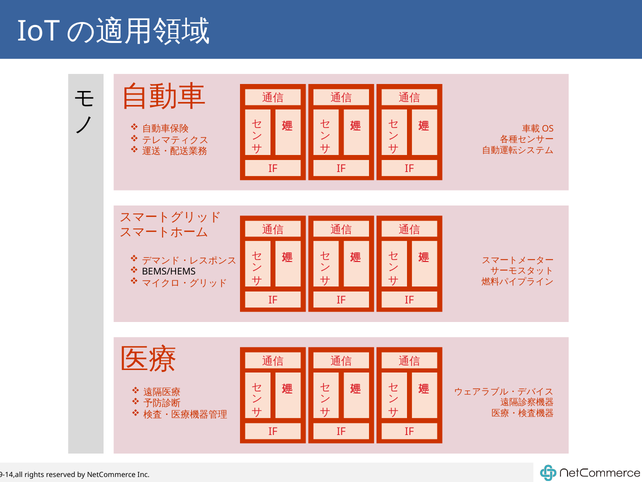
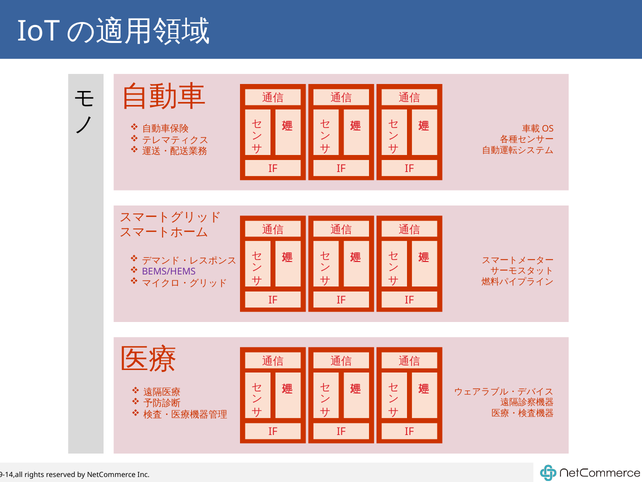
BEMS/HEMS colour: black -> purple
